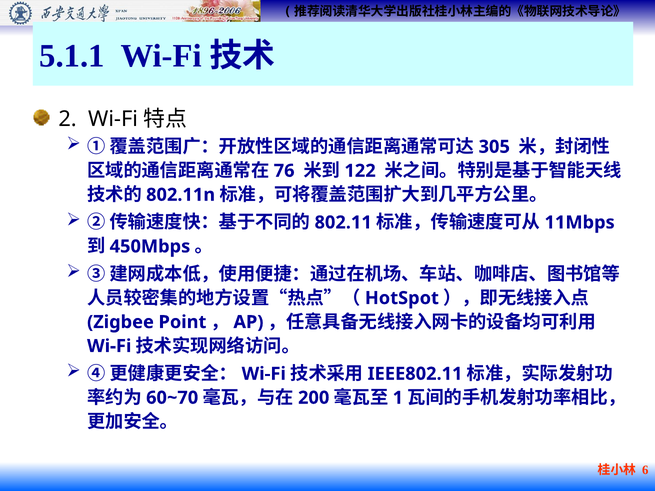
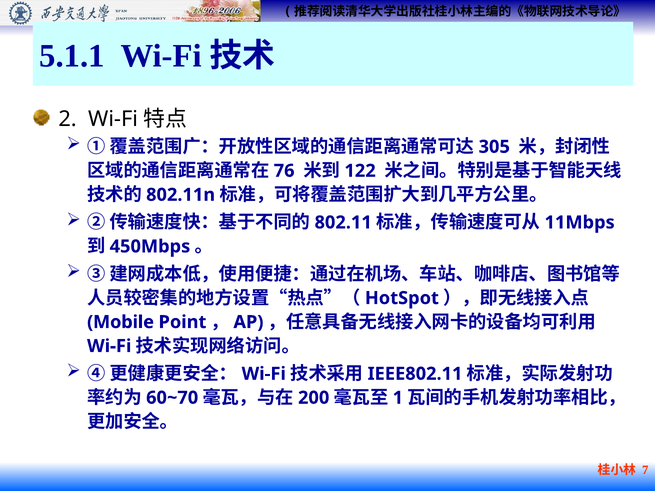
Zigbee: Zigbee -> Mobile
6: 6 -> 7
